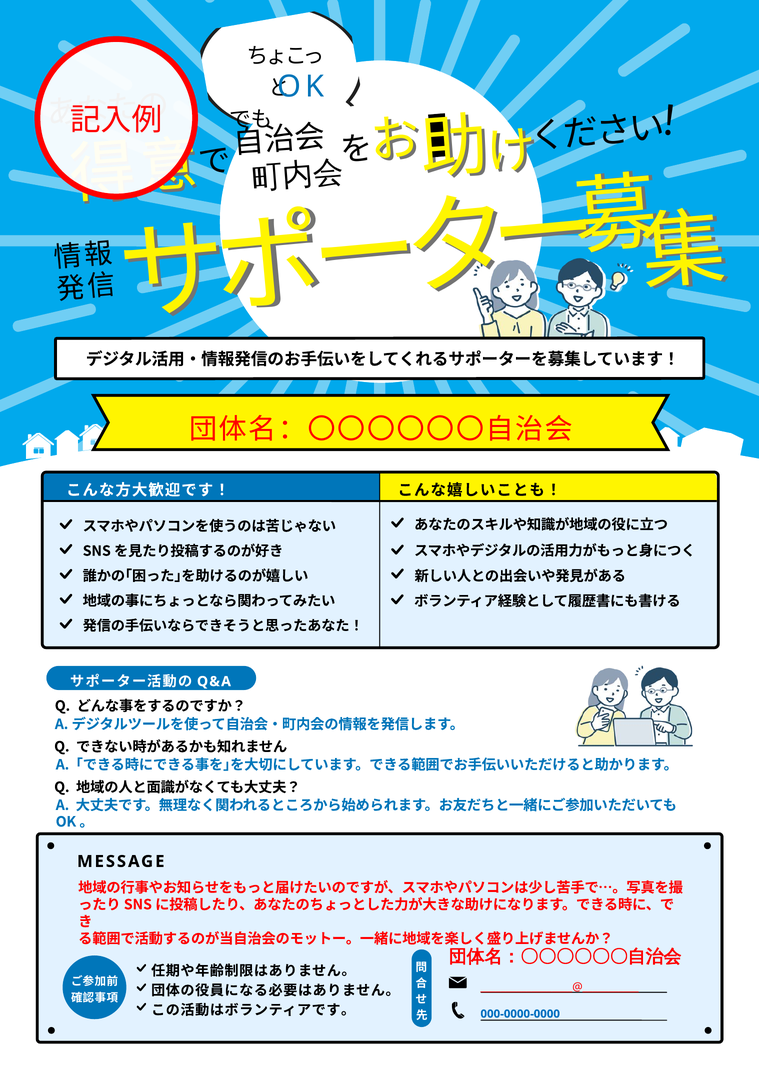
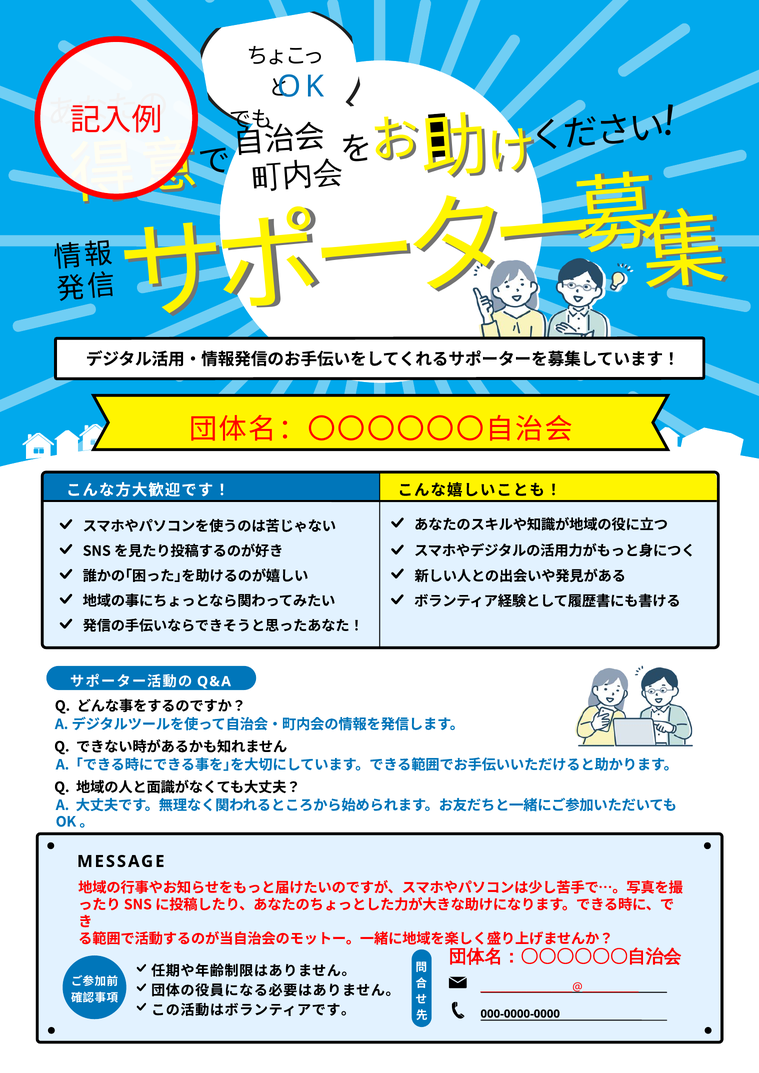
000-0000-0000 colour: blue -> black
